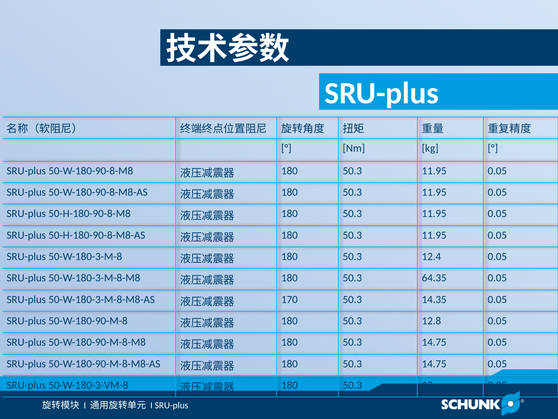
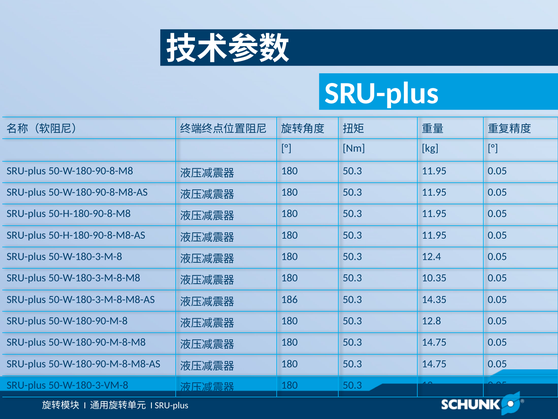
64.35: 64.35 -> 10.35
170: 170 -> 186
